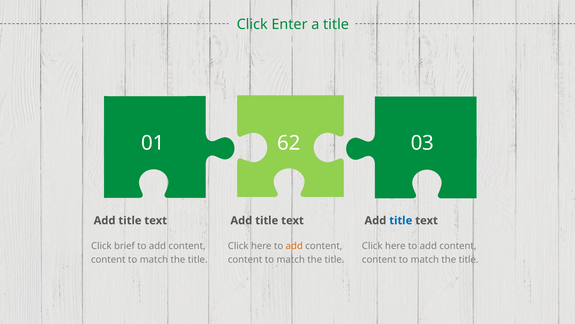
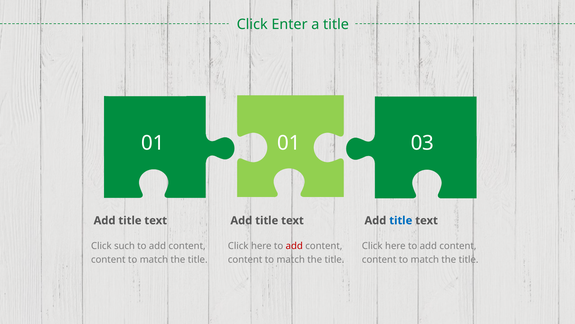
01 62: 62 -> 01
brief: brief -> such
add at (294, 246) colour: orange -> red
